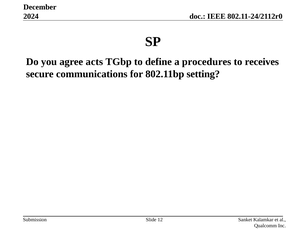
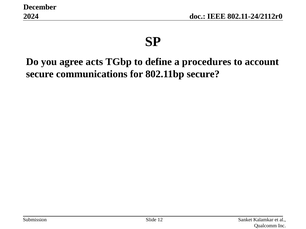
receives: receives -> account
802.11bp setting: setting -> secure
